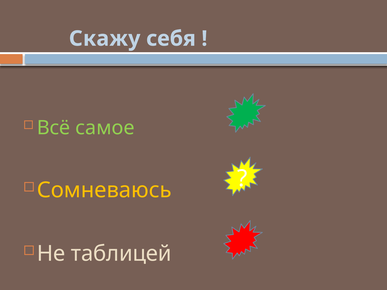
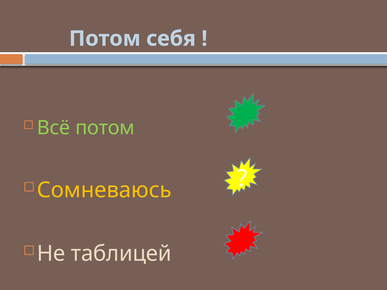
Скажу at (105, 39): Скажу -> Потом
Всё самое: самое -> потом
